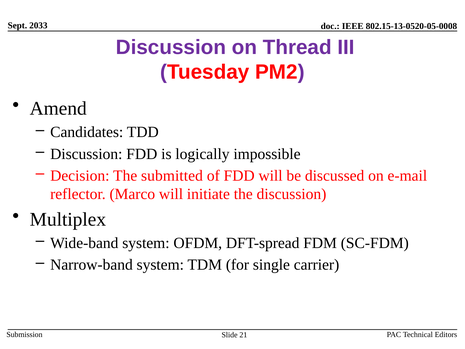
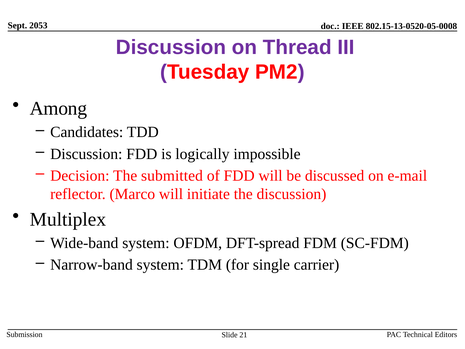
2033: 2033 -> 2053
Amend: Amend -> Among
